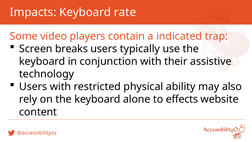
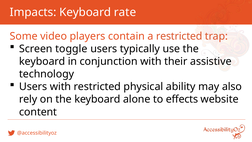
a indicated: indicated -> restricted
breaks: breaks -> toggle
